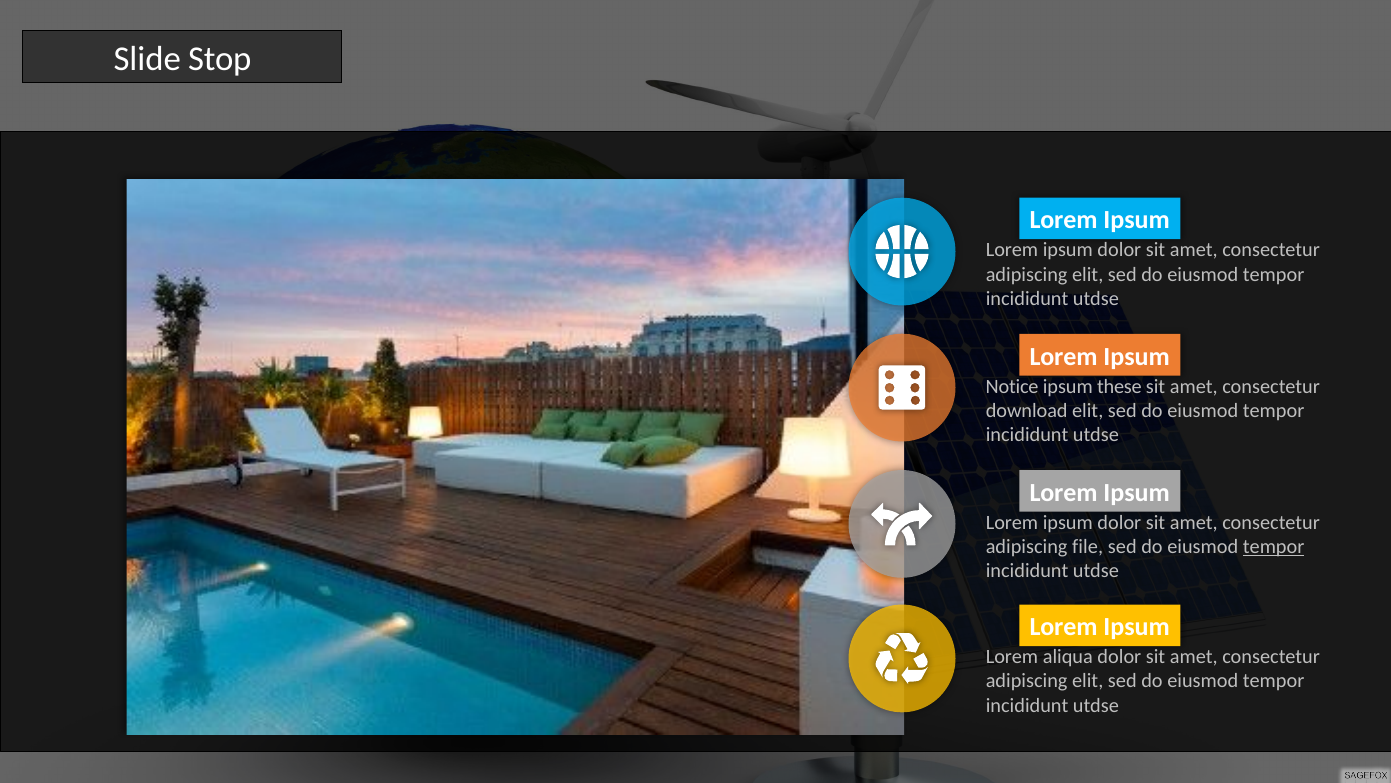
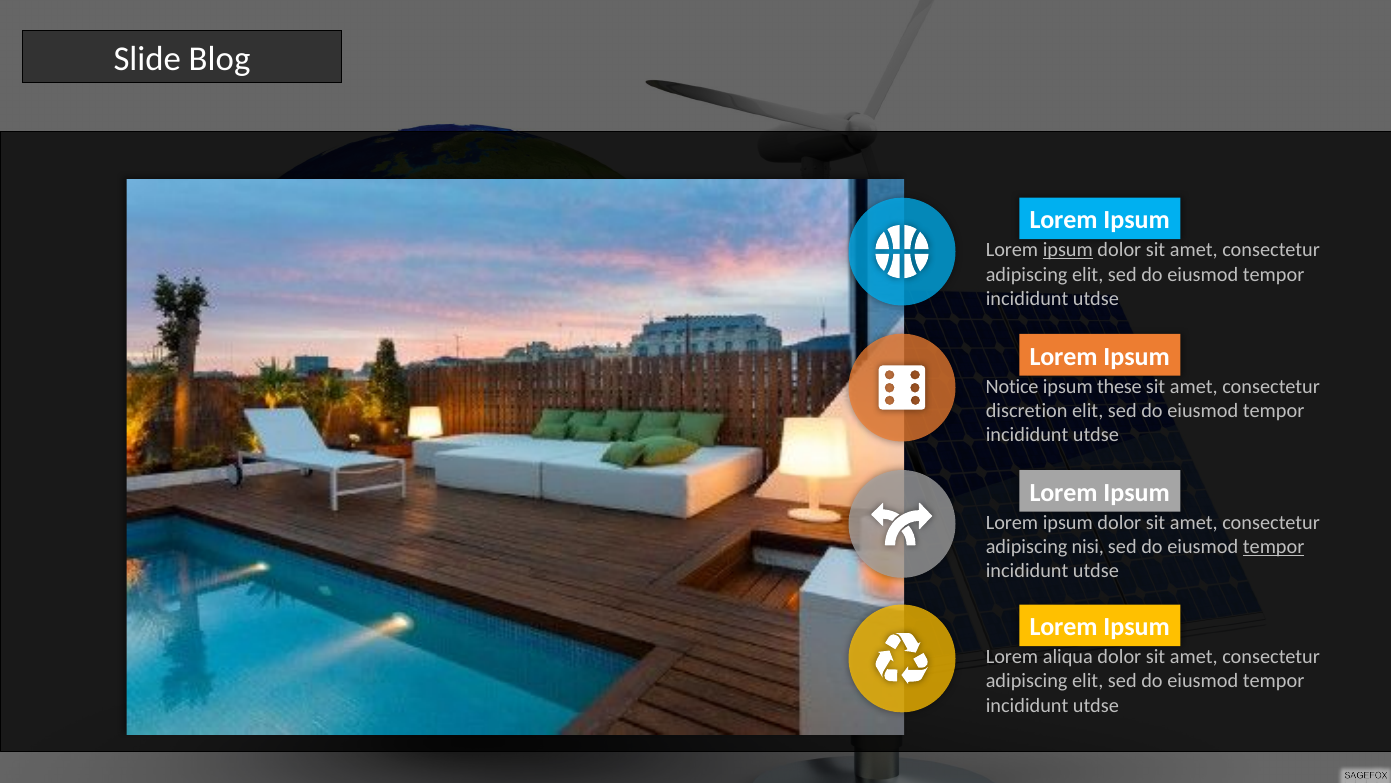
Stop: Stop -> Blog
ipsum at (1068, 250) underline: none -> present
download: download -> discretion
file: file -> nisi
